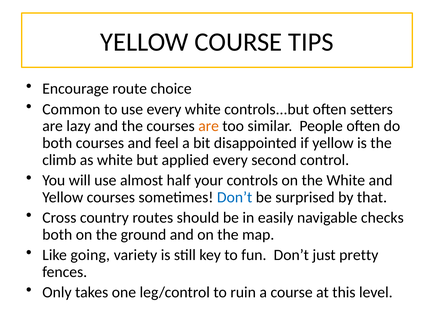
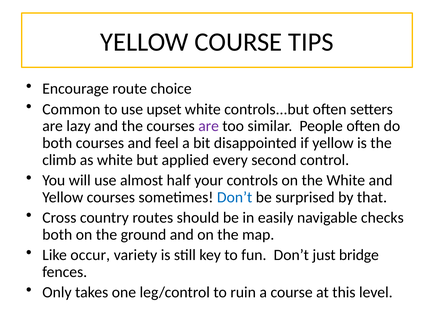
use every: every -> upset
are at (209, 126) colour: orange -> purple
going: going -> occur
pretty: pretty -> bridge
